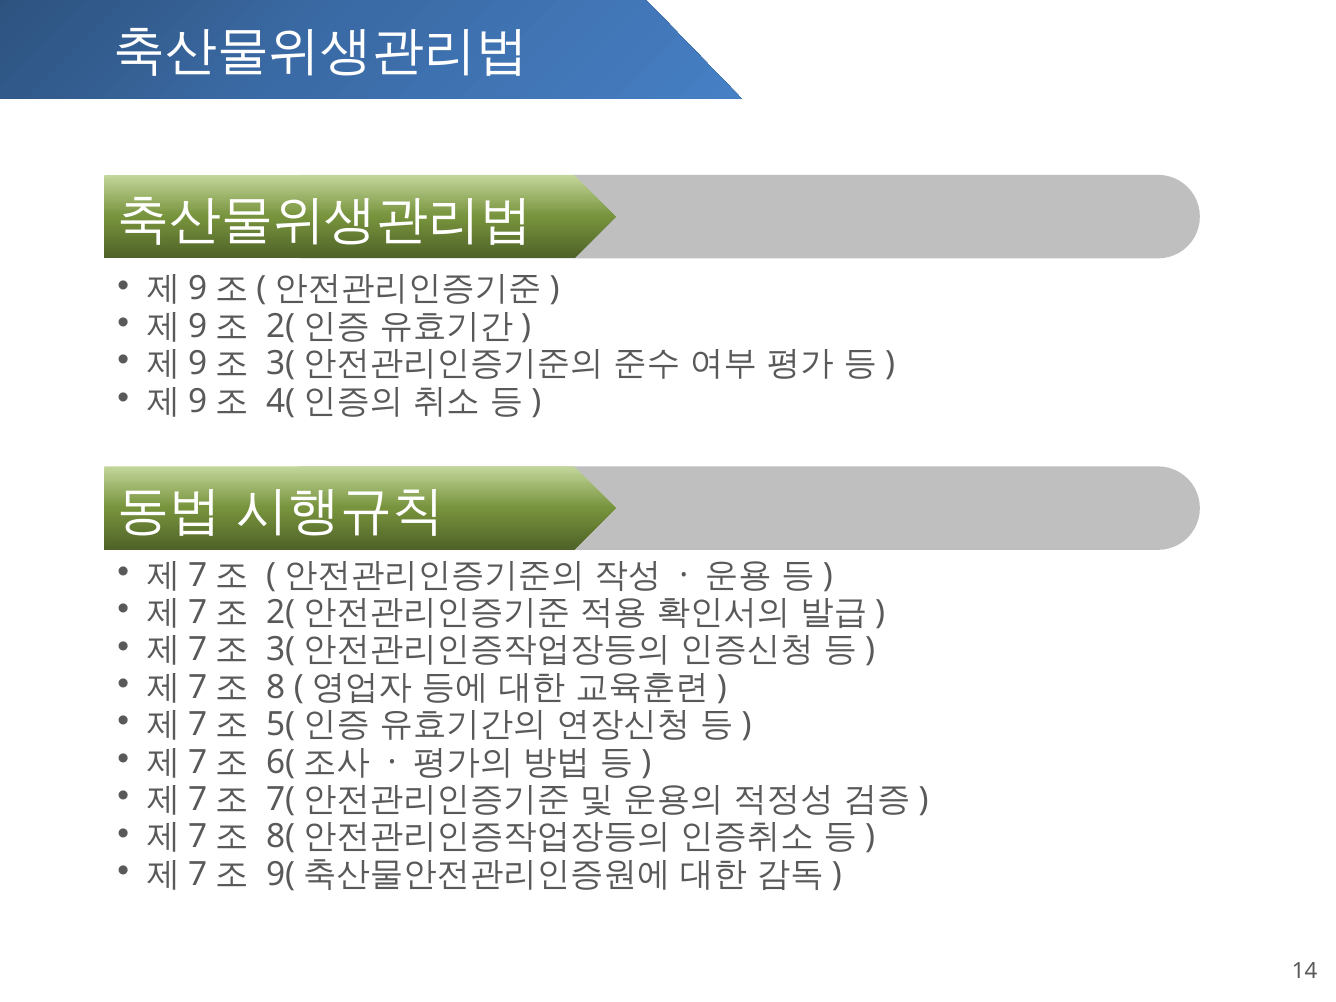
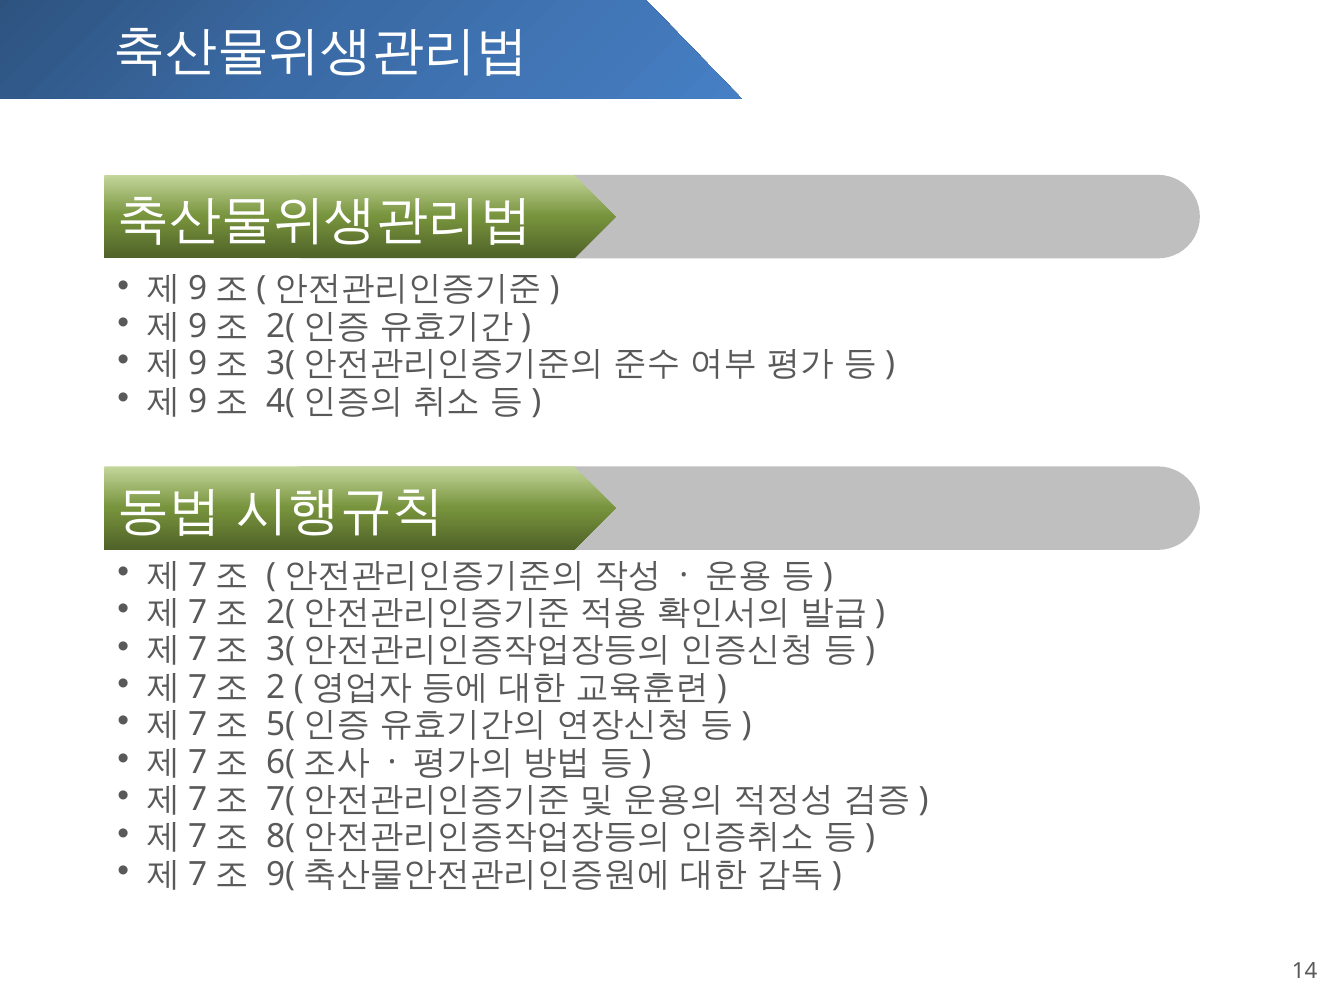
8: 8 -> 2
